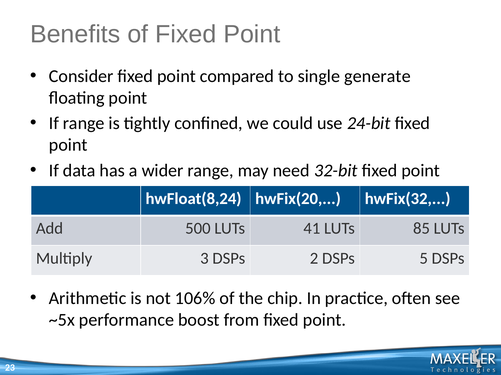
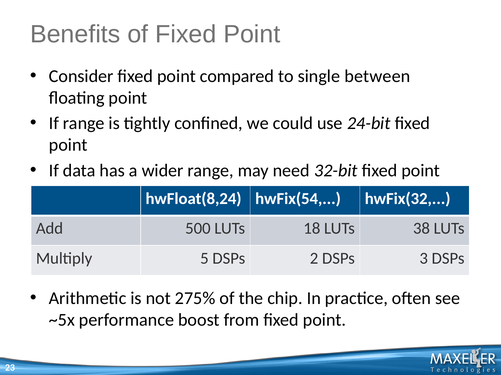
generate: generate -> between
hwFix(20: hwFix(20 -> hwFix(54
41: 41 -> 18
85: 85 -> 38
3: 3 -> 5
5: 5 -> 3
106%: 106% -> 275%
